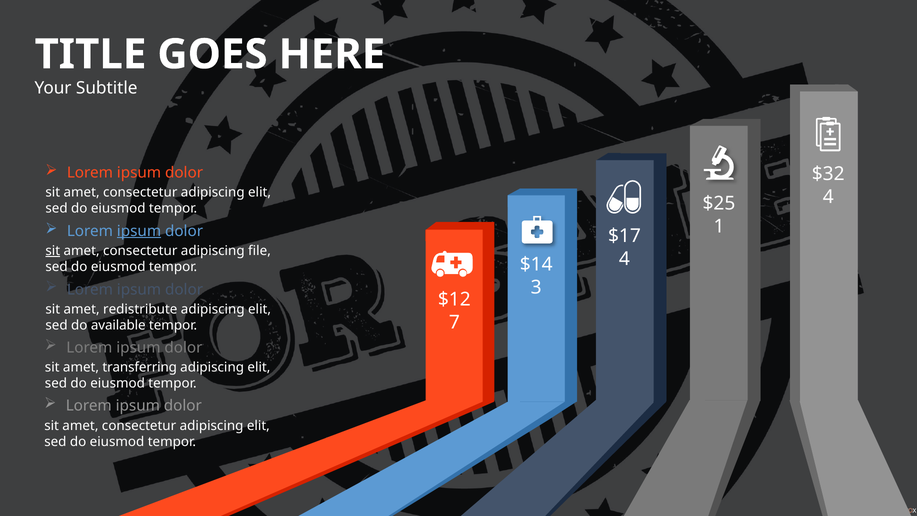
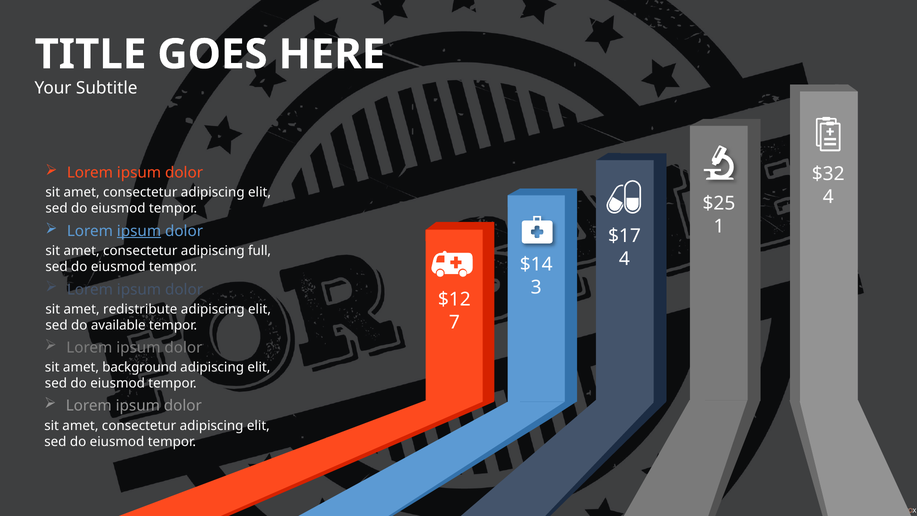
sit at (53, 251) underline: present -> none
file: file -> full
transferring: transferring -> background
